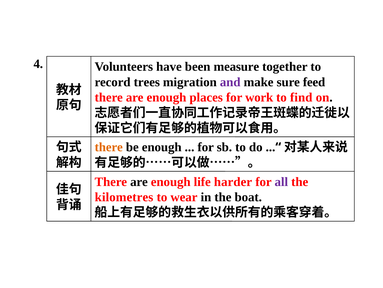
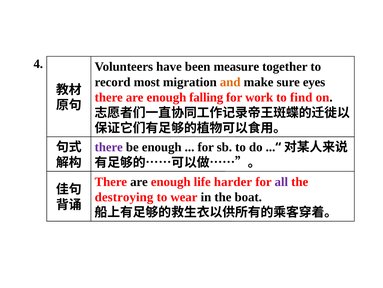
trees: trees -> most
and colour: purple -> orange
feed: feed -> eyes
places: places -> falling
there at (109, 147) colour: orange -> purple
kilometres: kilometres -> destroying
